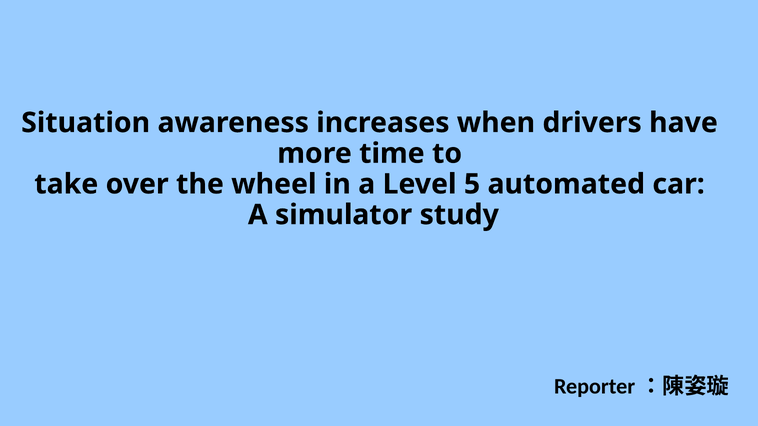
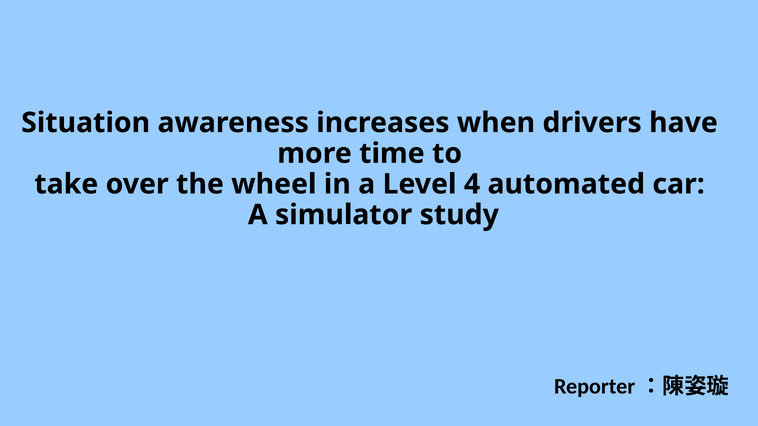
5: 5 -> 4
